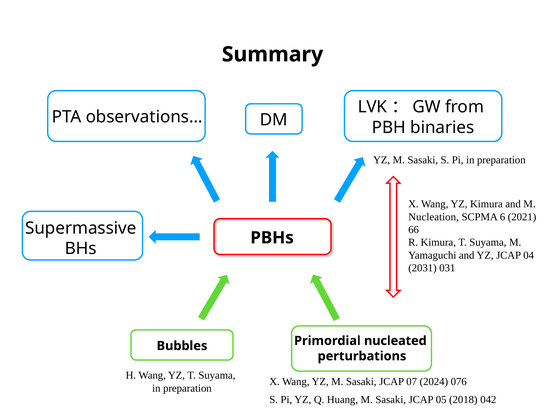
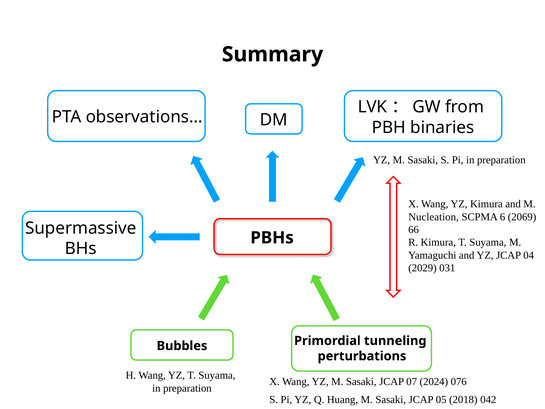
2021: 2021 -> 2069
2031: 2031 -> 2029
nucleated: nucleated -> tunneling
